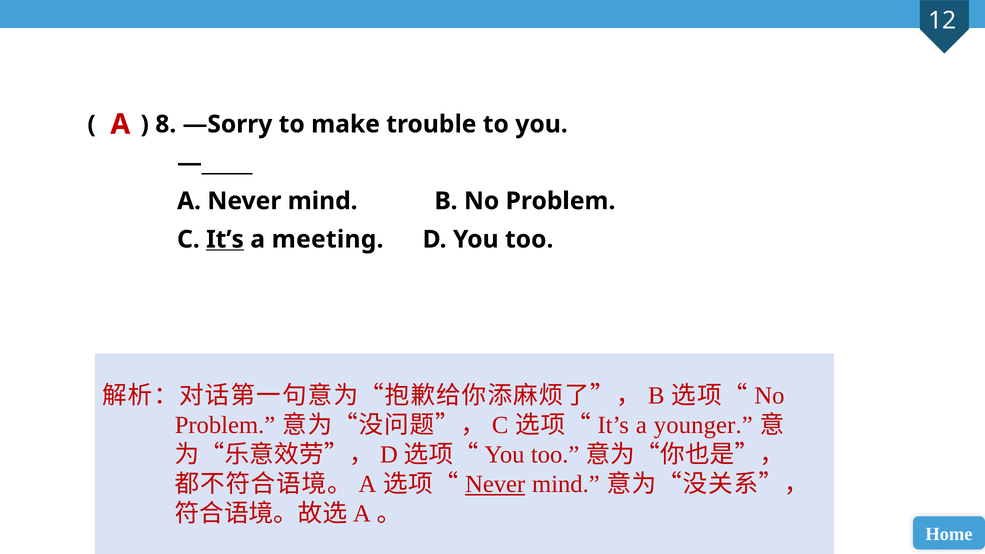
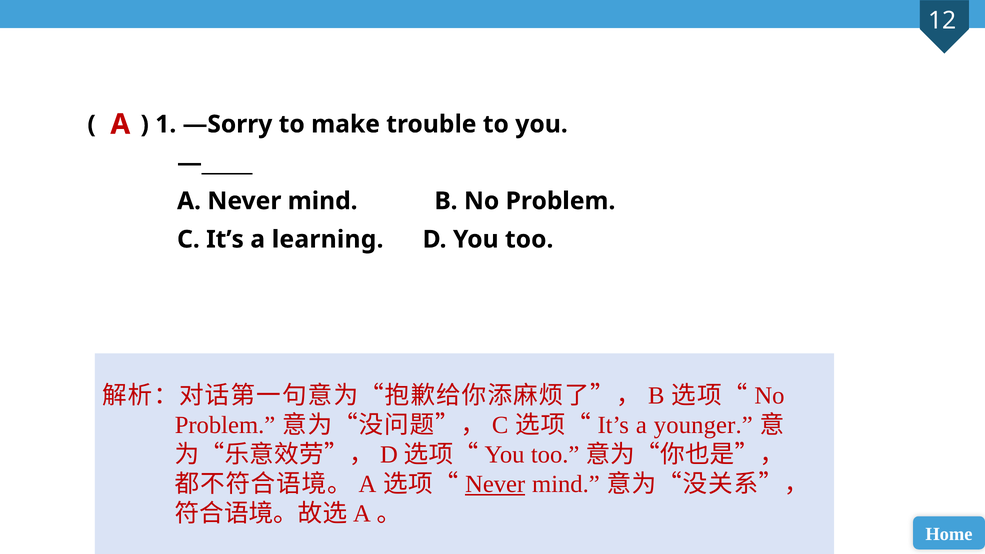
8: 8 -> 1
It’s at (225, 239) underline: present -> none
meeting: meeting -> learning
